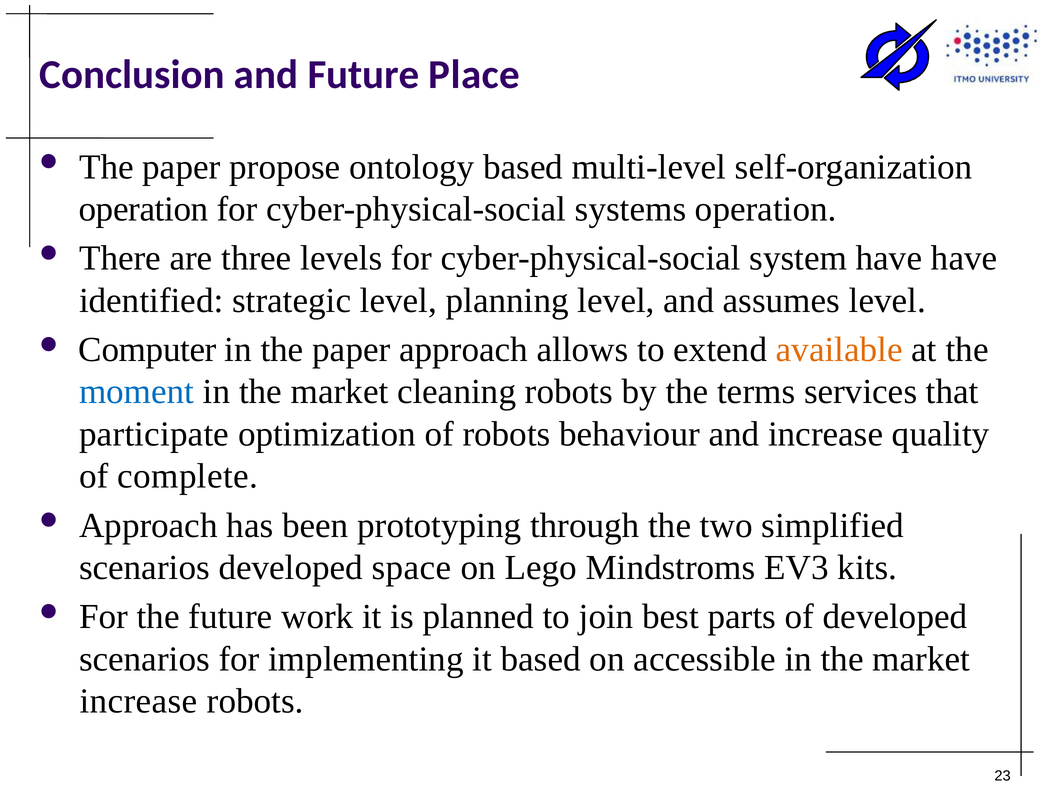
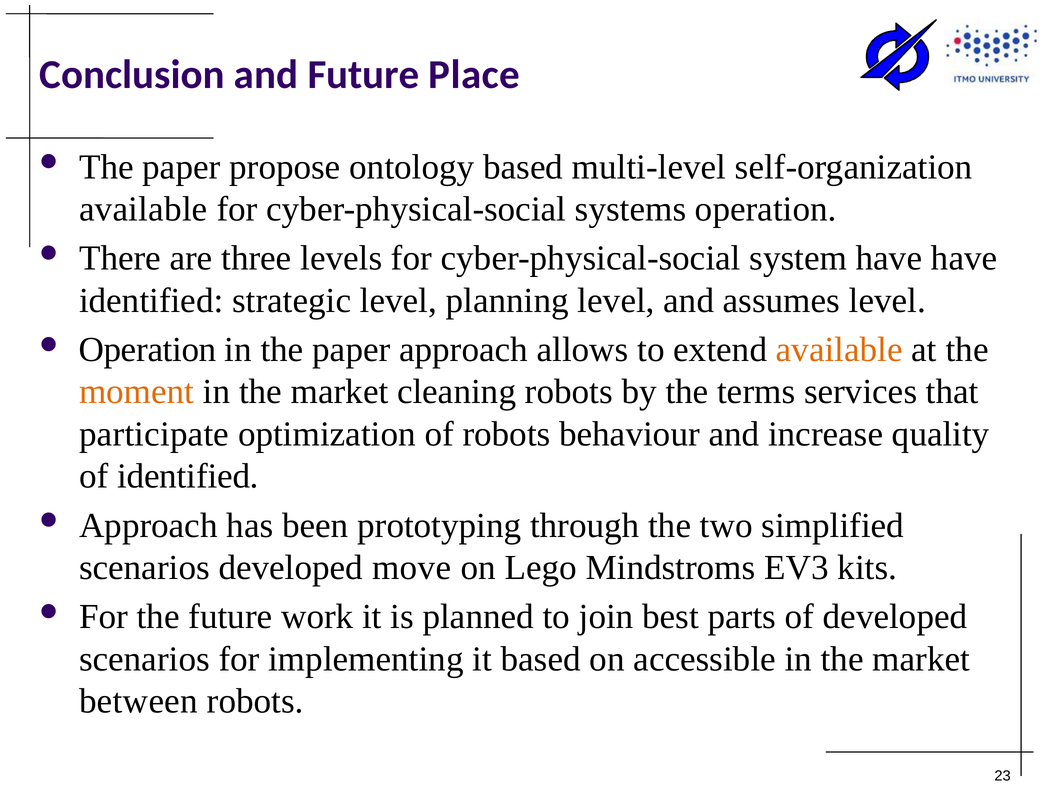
operation at (144, 209): operation -> available
Computer at (148, 350): Computer -> Operation
moment colour: blue -> orange
of complete: complete -> identified
space: space -> move
increase at (138, 701): increase -> between
